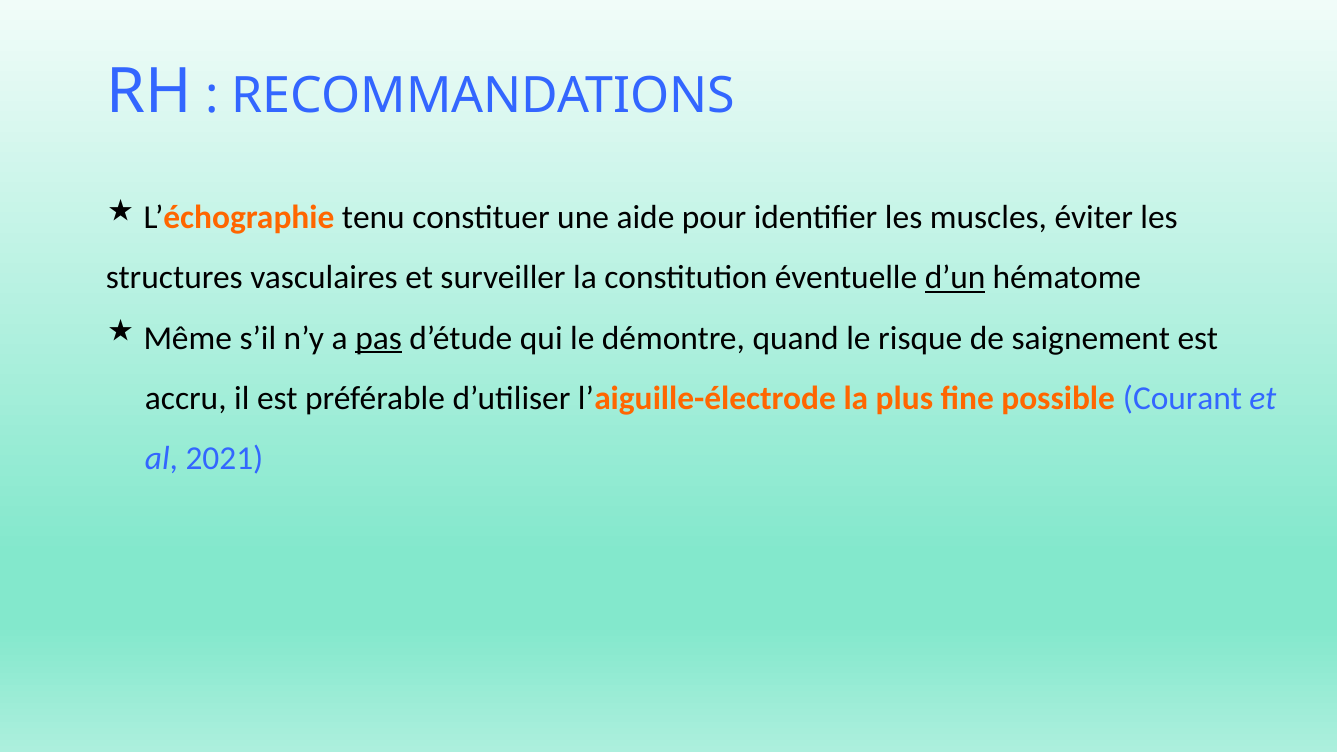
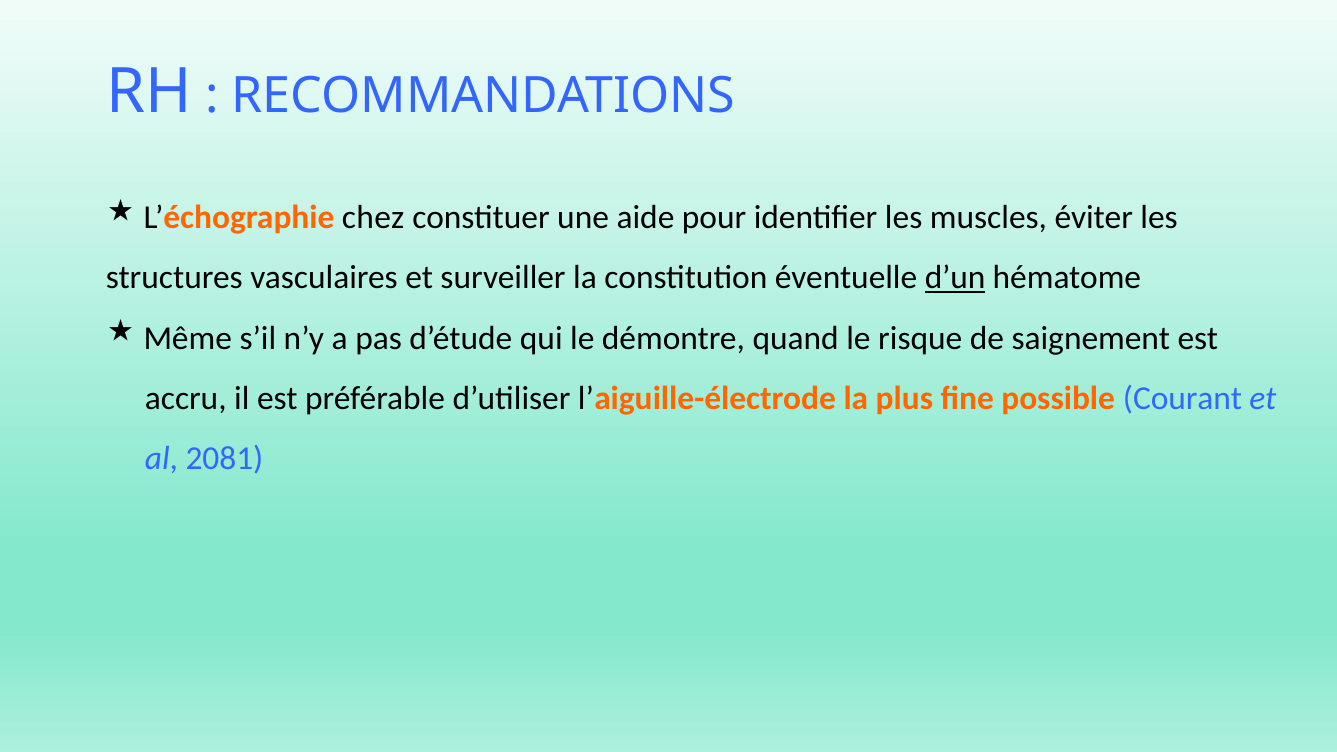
tenu: tenu -> chez
pas underline: present -> none
2021: 2021 -> 2081
